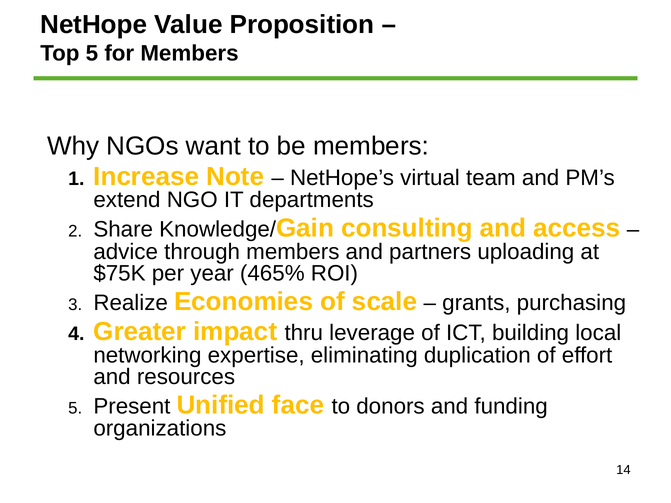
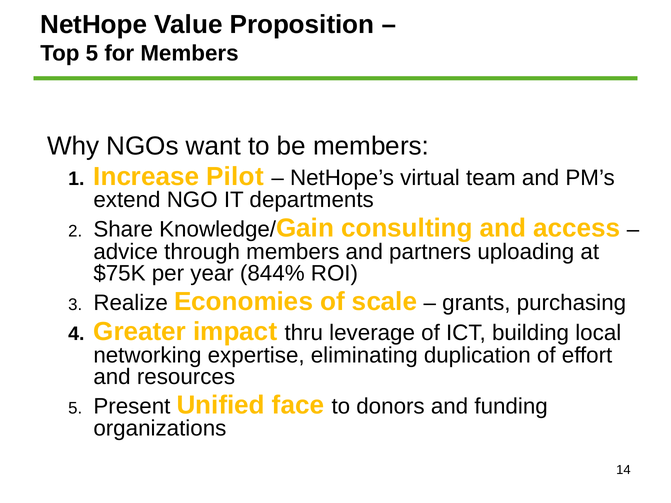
Note: Note -> Pilot
465%: 465% -> 844%
